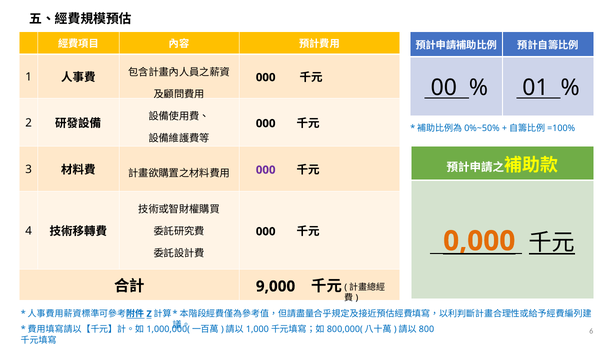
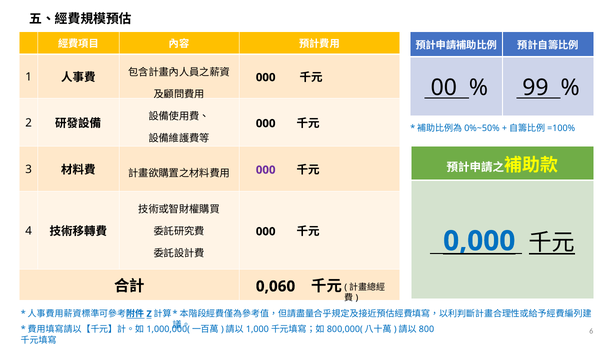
01: 01 -> 99
0,000 colour: orange -> blue
9,000: 9,000 -> 0,060
